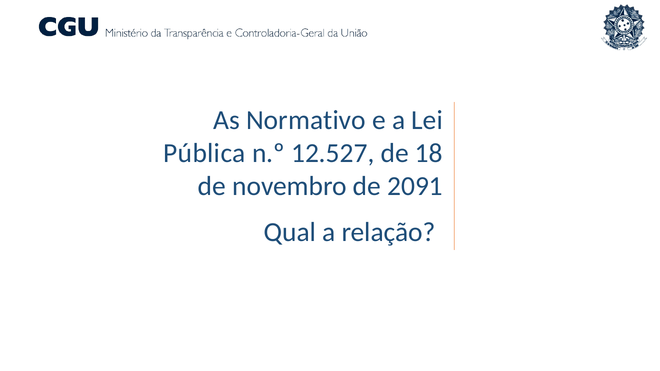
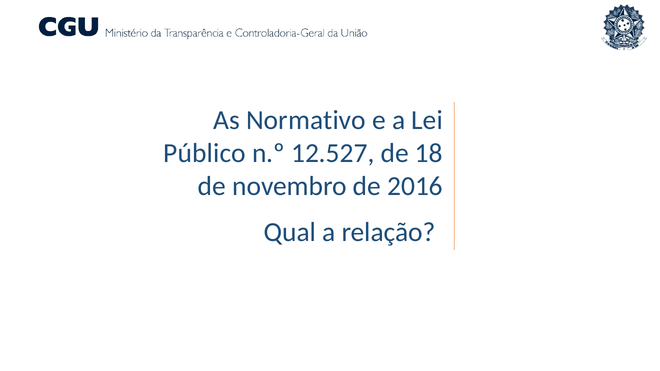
Pública: Pública -> Público
2091: 2091 -> 2016
